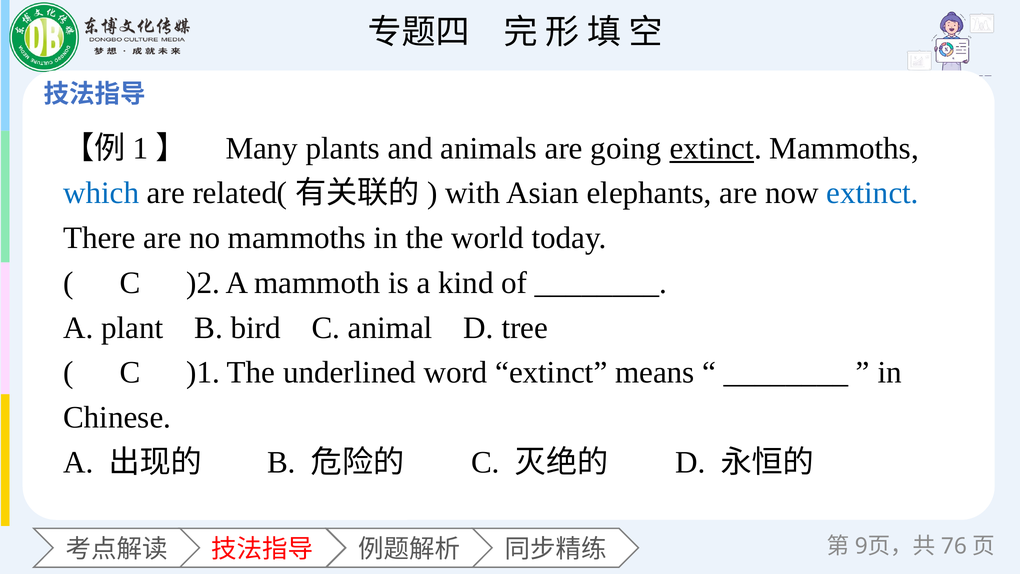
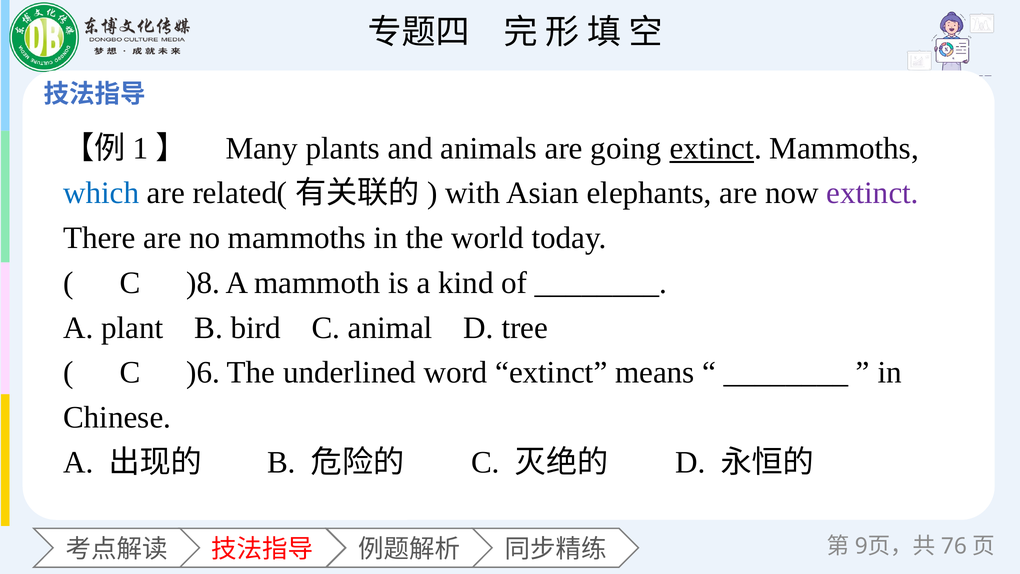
extinct at (873, 193) colour: blue -> purple
)2: )2 -> )8
)1: )1 -> )6
